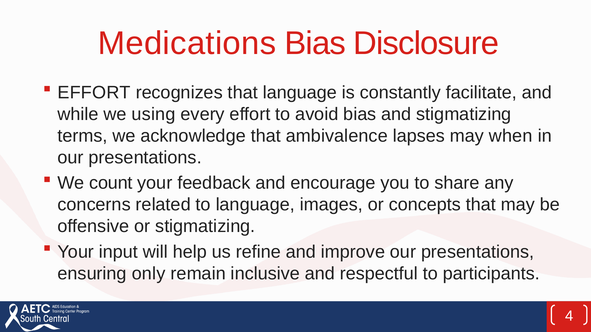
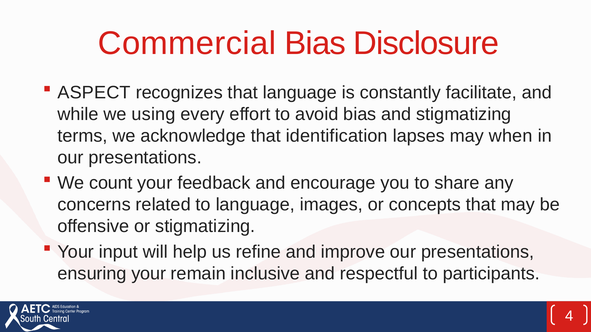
Medications: Medications -> Commercial
EFFORT at (94, 93): EFFORT -> ASPECT
ambivalence: ambivalence -> identification
ensuring only: only -> your
